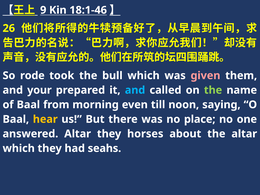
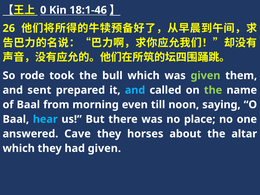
9: 9 -> 0
given at (205, 76) colour: pink -> light green
your: your -> sent
hear colour: yellow -> light blue
answered Altar: Altar -> Cave
had seahs: seahs -> given
